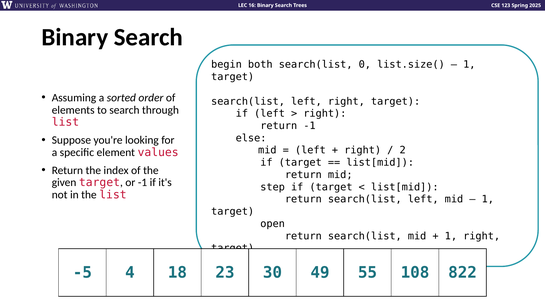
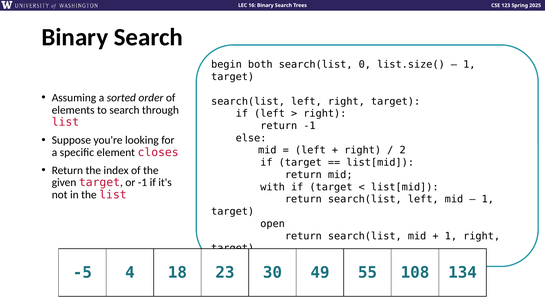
values: values -> closes
step: step -> with
822: 822 -> 134
